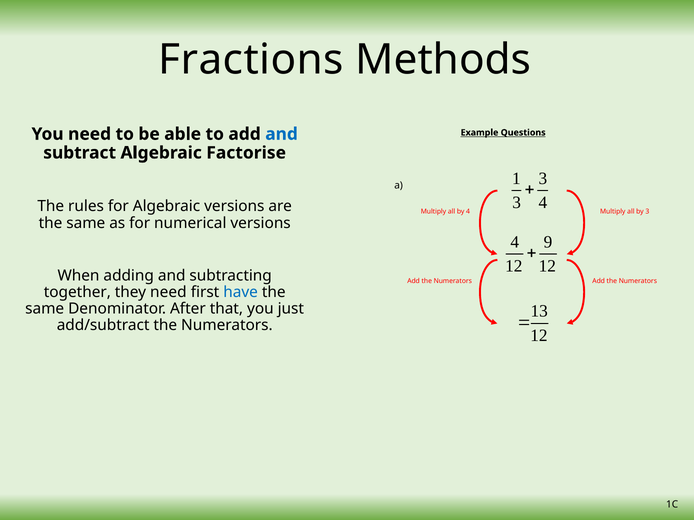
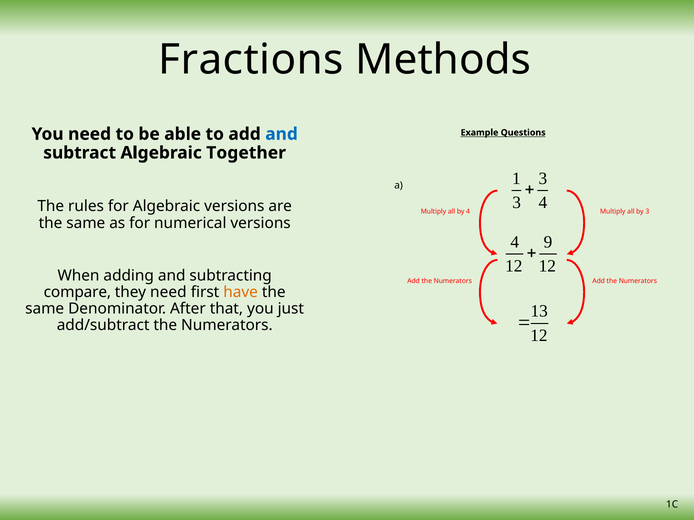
Factorise: Factorise -> Together
together: together -> compare
have colour: blue -> orange
